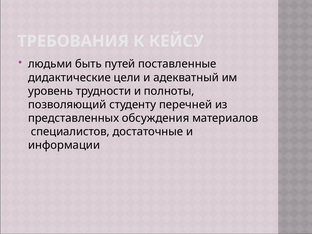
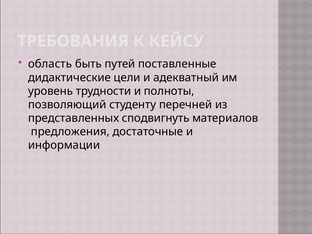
людьми: людьми -> область
обсуждения: обсуждения -> сподвигнуть
специалистов: специалистов -> предложения
